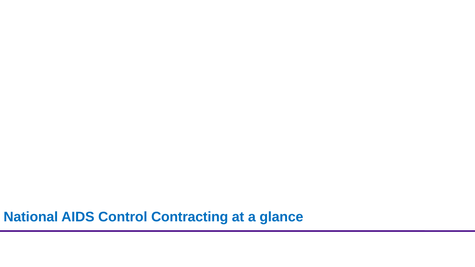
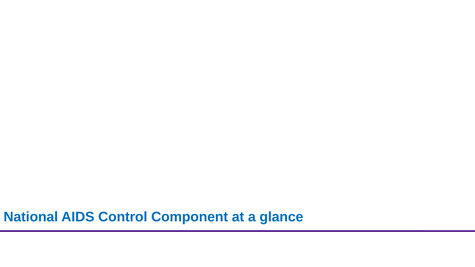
Contracting: Contracting -> Component
